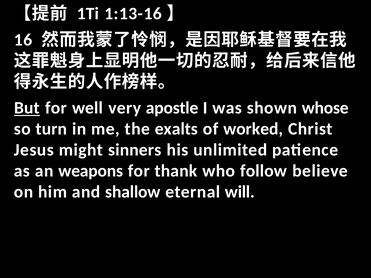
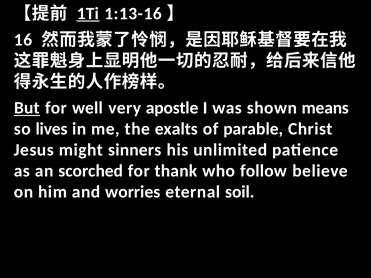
1Ti underline: none -> present
whose: whose -> means
turn: turn -> lives
worked: worked -> parable
weapons: weapons -> scorched
shallow: shallow -> worries
will: will -> soil
